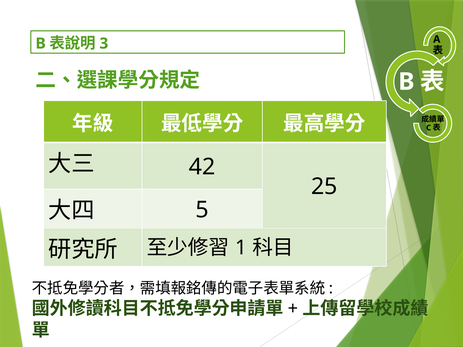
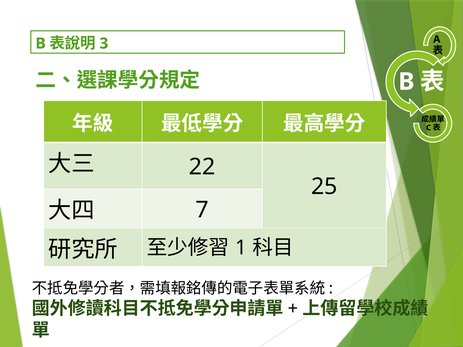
42: 42 -> 22
5: 5 -> 7
